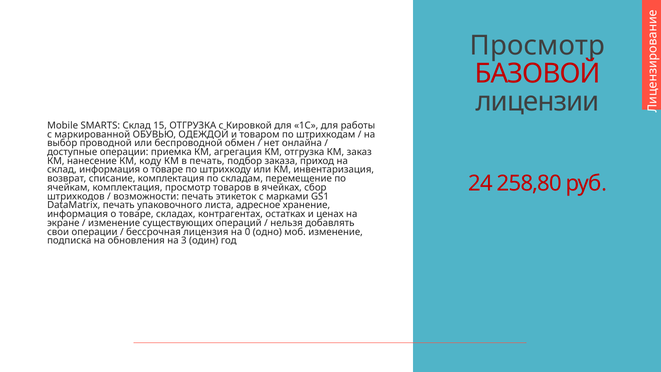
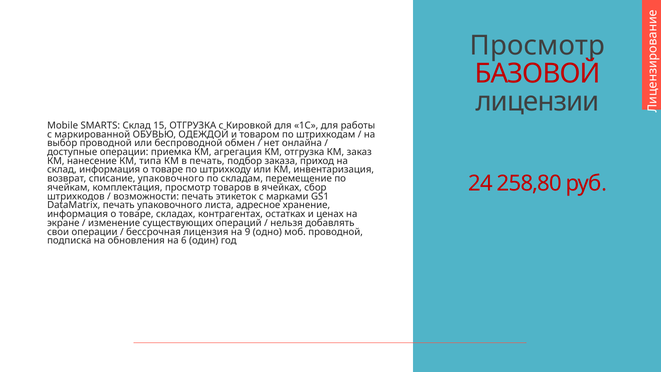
коду: коду -> типа
списание комплектация: комплектация -> упаковочного
0: 0 -> 9
моб изменение: изменение -> проводной
3: 3 -> 6
